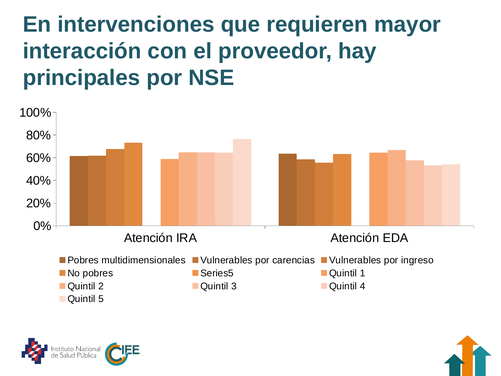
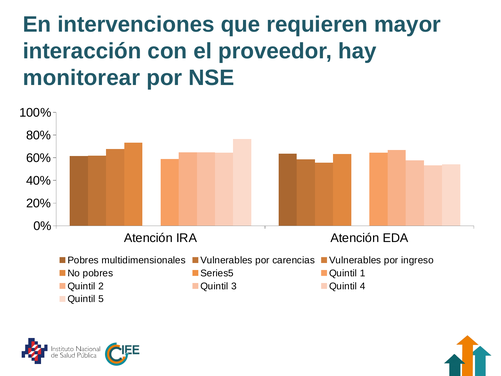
principales: principales -> monitorear
